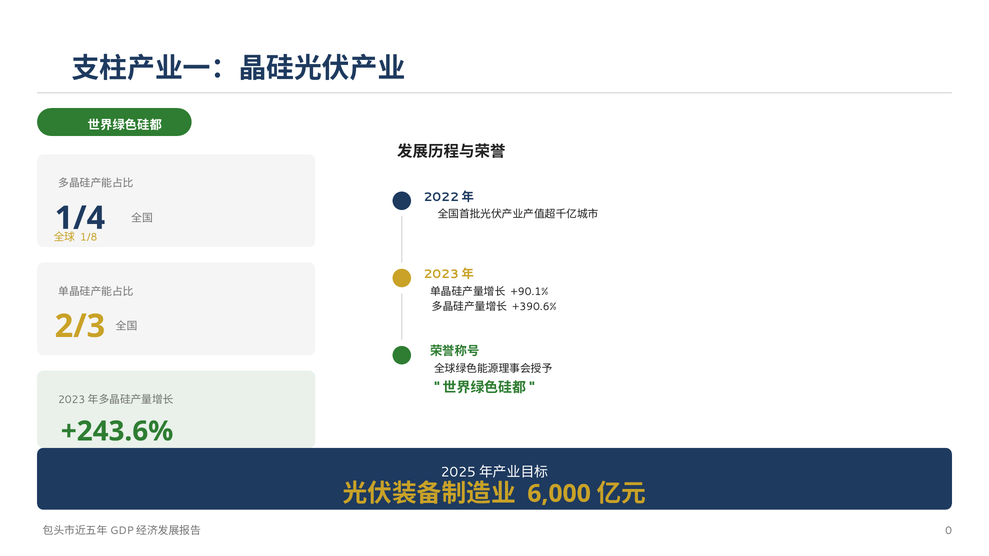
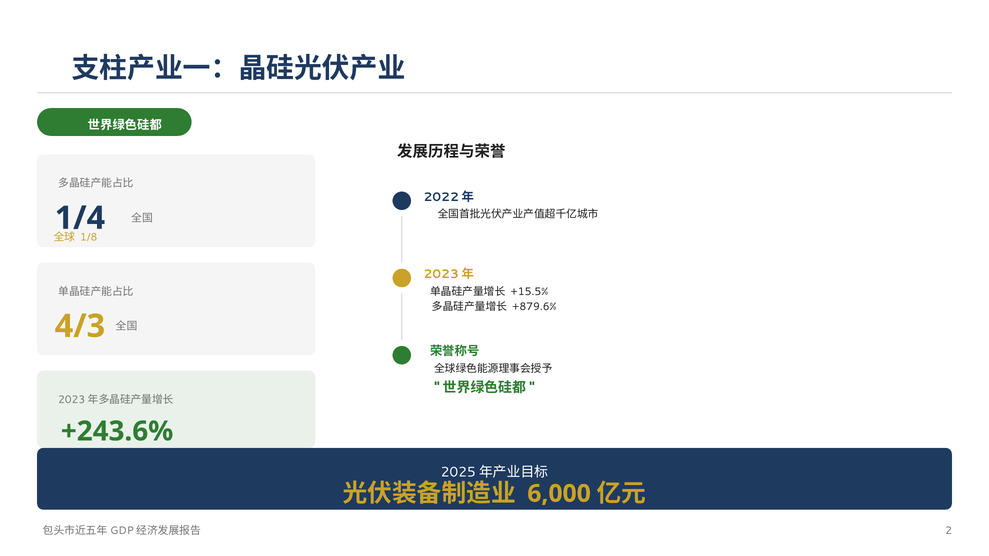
+90.1%: +90.1% -> +15.5%
+390.6%: +390.6% -> +879.6%
2/3: 2/3 -> 4/3
0: 0 -> 2
